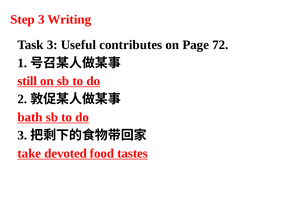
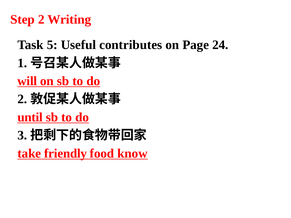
Step 3: 3 -> 2
Task 3: 3 -> 5
72: 72 -> 24
still: still -> will
bath: bath -> until
devoted: devoted -> friendly
tastes: tastes -> know
